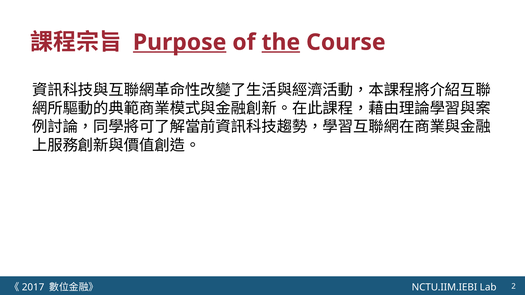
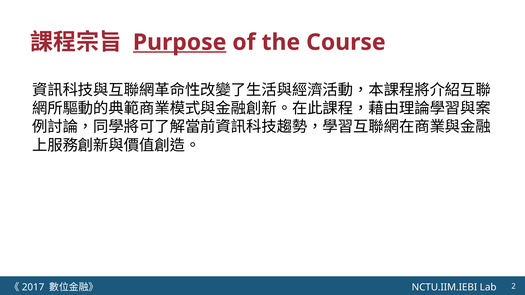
the underline: present -> none
